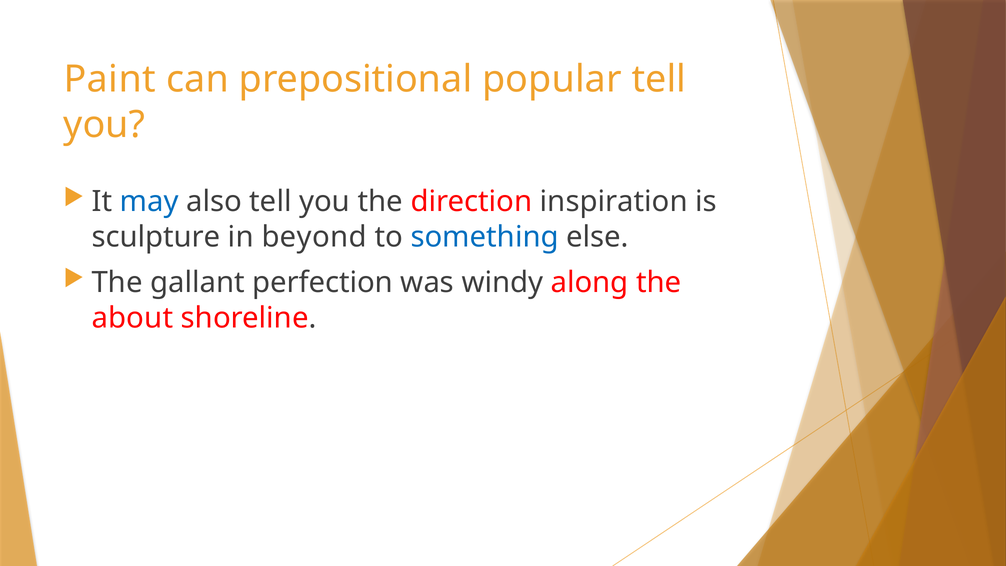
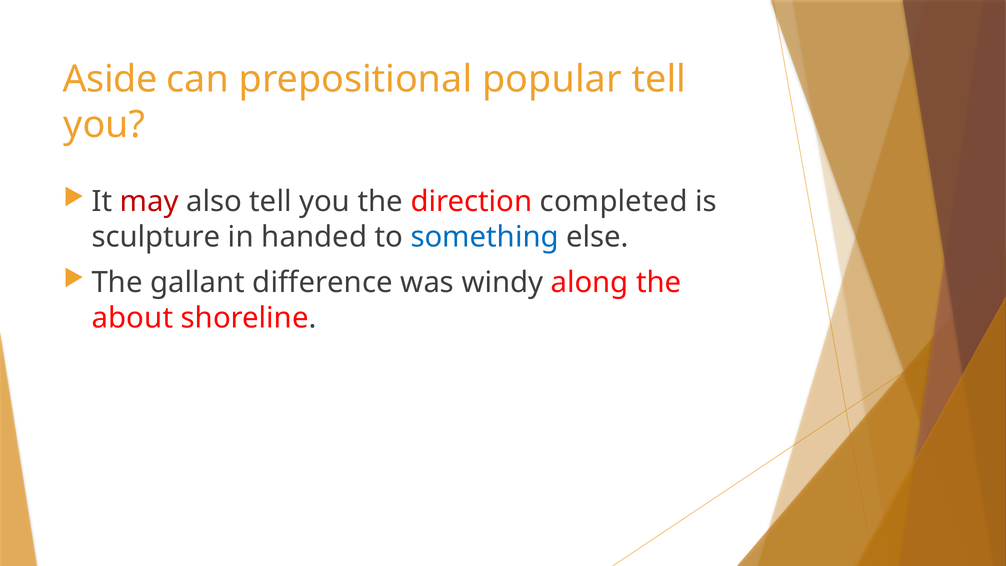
Paint: Paint -> Aside
may colour: blue -> red
inspiration: inspiration -> completed
beyond: beyond -> handed
perfection: perfection -> difference
